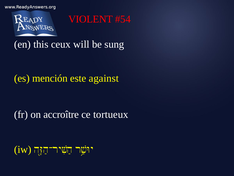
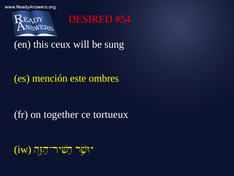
VIOLENT: VIOLENT -> DESIRED
against: against -> ombres
accroître: accroître -> together
